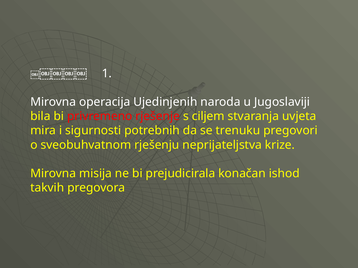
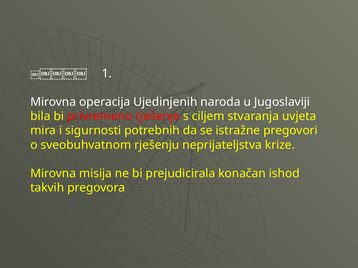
trenuku: trenuku -> istražne
